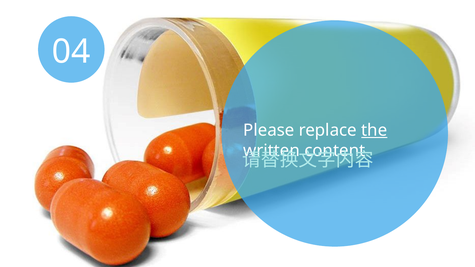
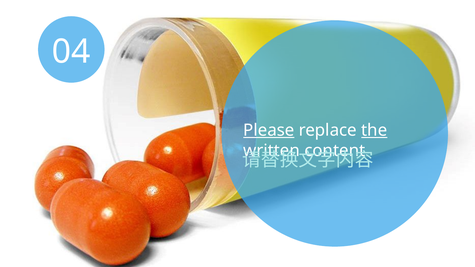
Please underline: none -> present
